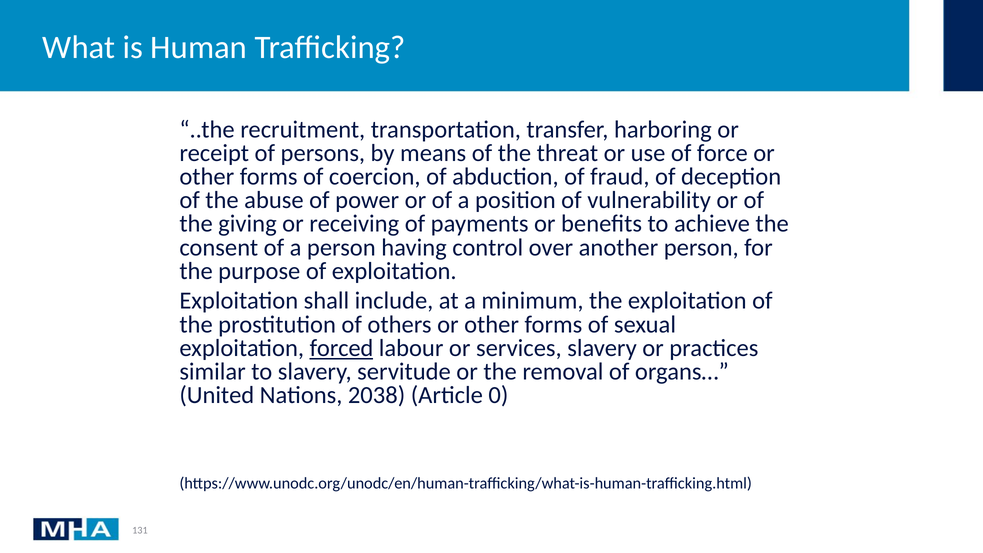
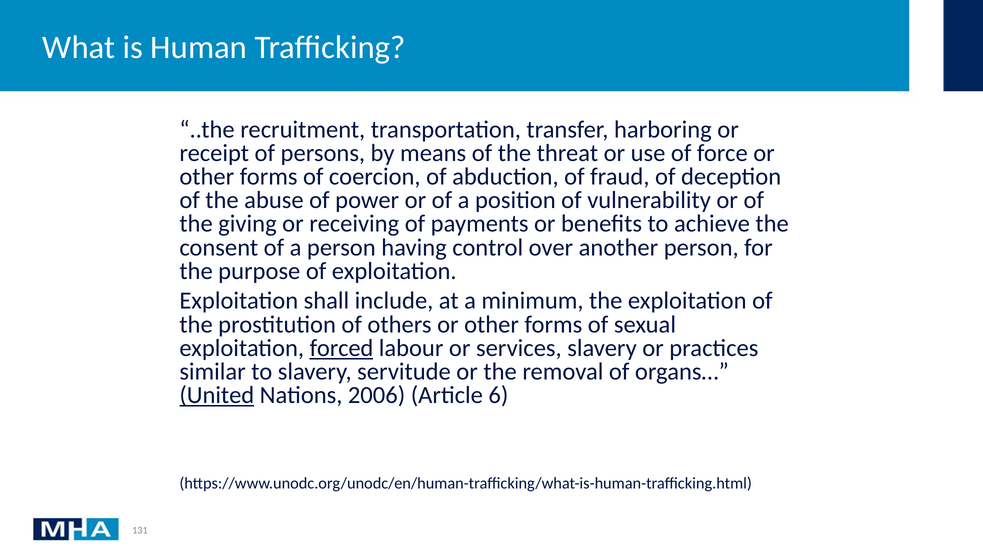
United underline: none -> present
2038: 2038 -> 2006
0: 0 -> 6
